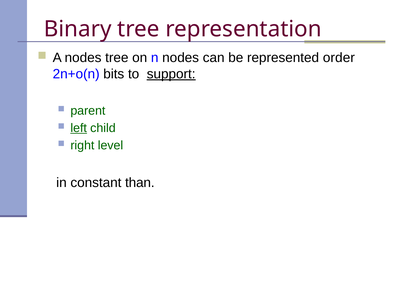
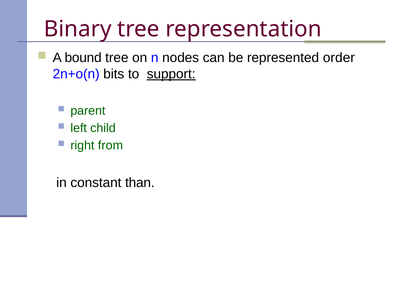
A nodes: nodes -> bound
left underline: present -> none
level: level -> from
